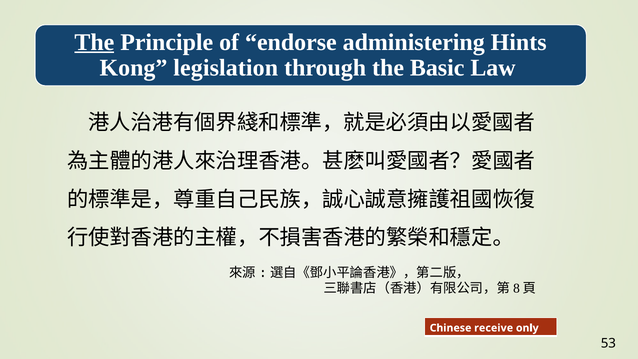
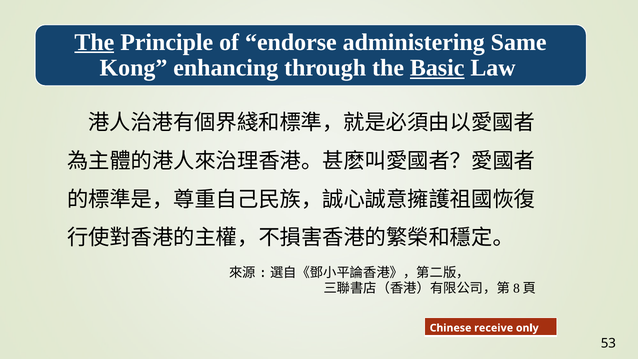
Hints: Hints -> Same
legislation: legislation -> enhancing
Basic underline: none -> present
